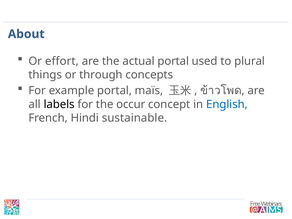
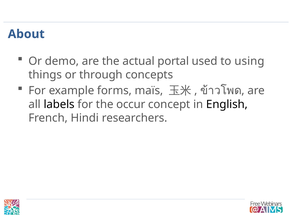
effort: effort -> demo
plural: plural -> using
example portal: portal -> forms
English colour: blue -> black
sustainable: sustainable -> researchers
